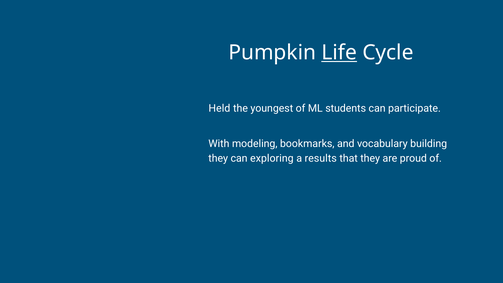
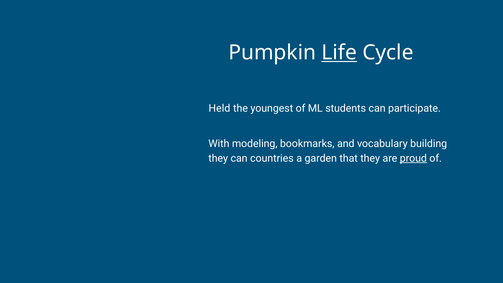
exploring: exploring -> countries
results: results -> garden
proud underline: none -> present
